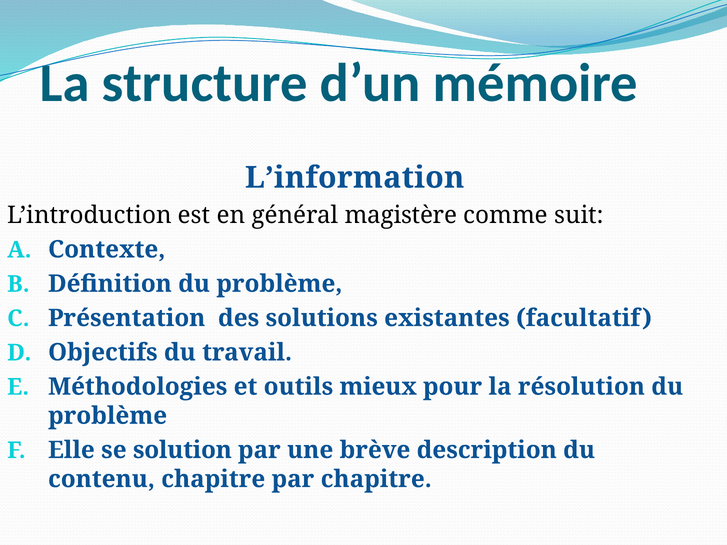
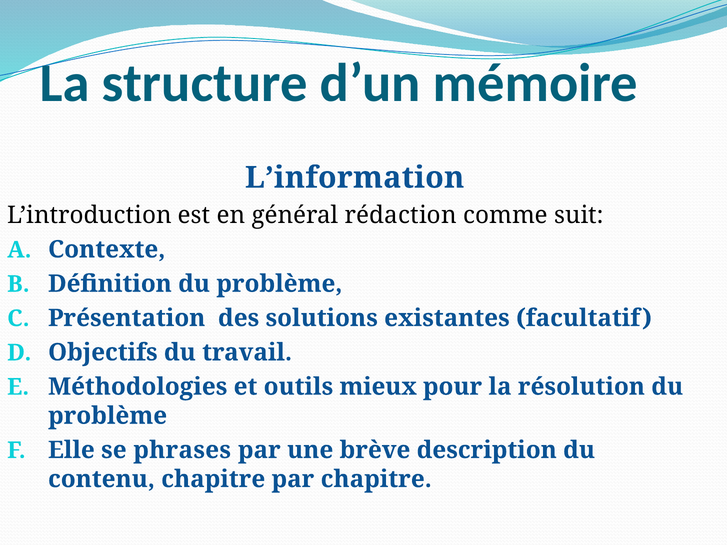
magistère: magistère -> rédaction
solution: solution -> phrases
